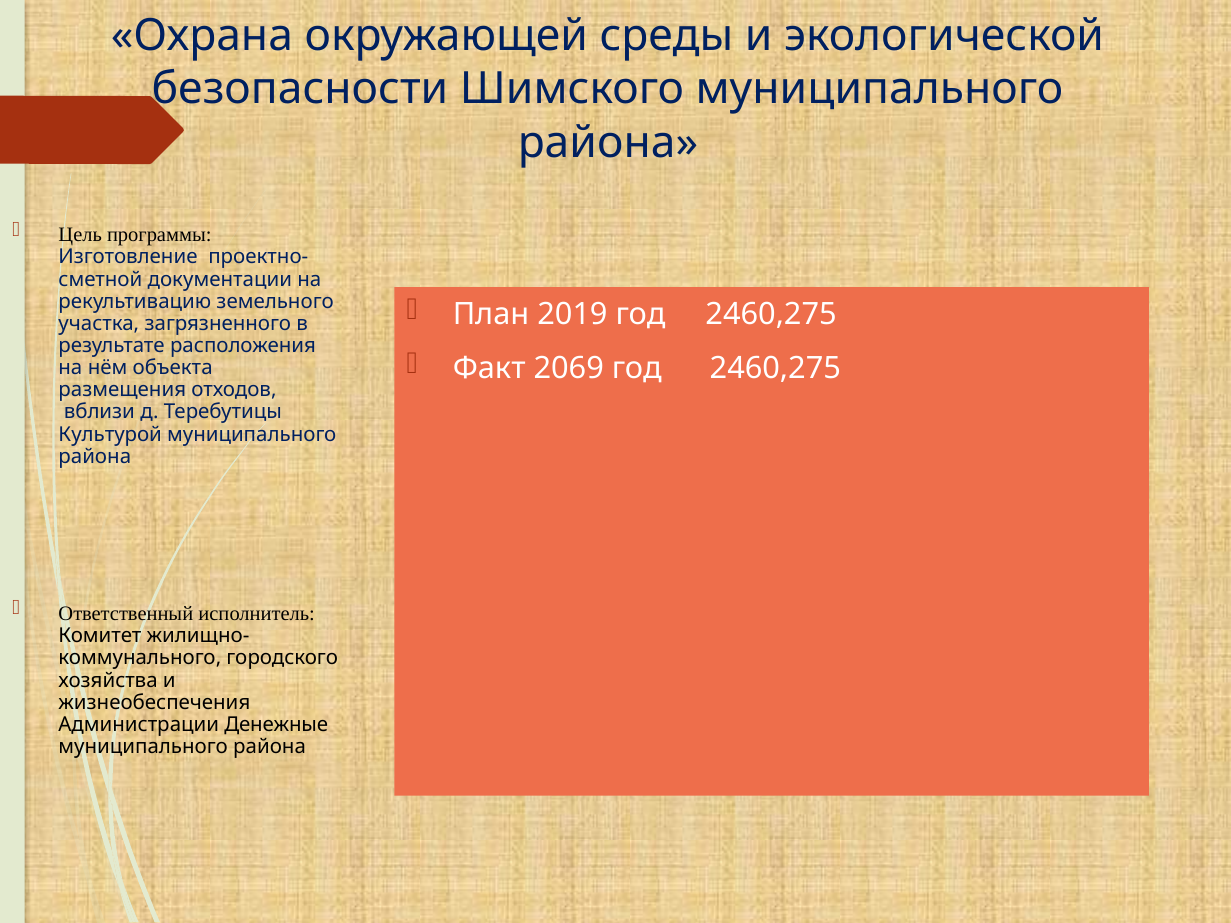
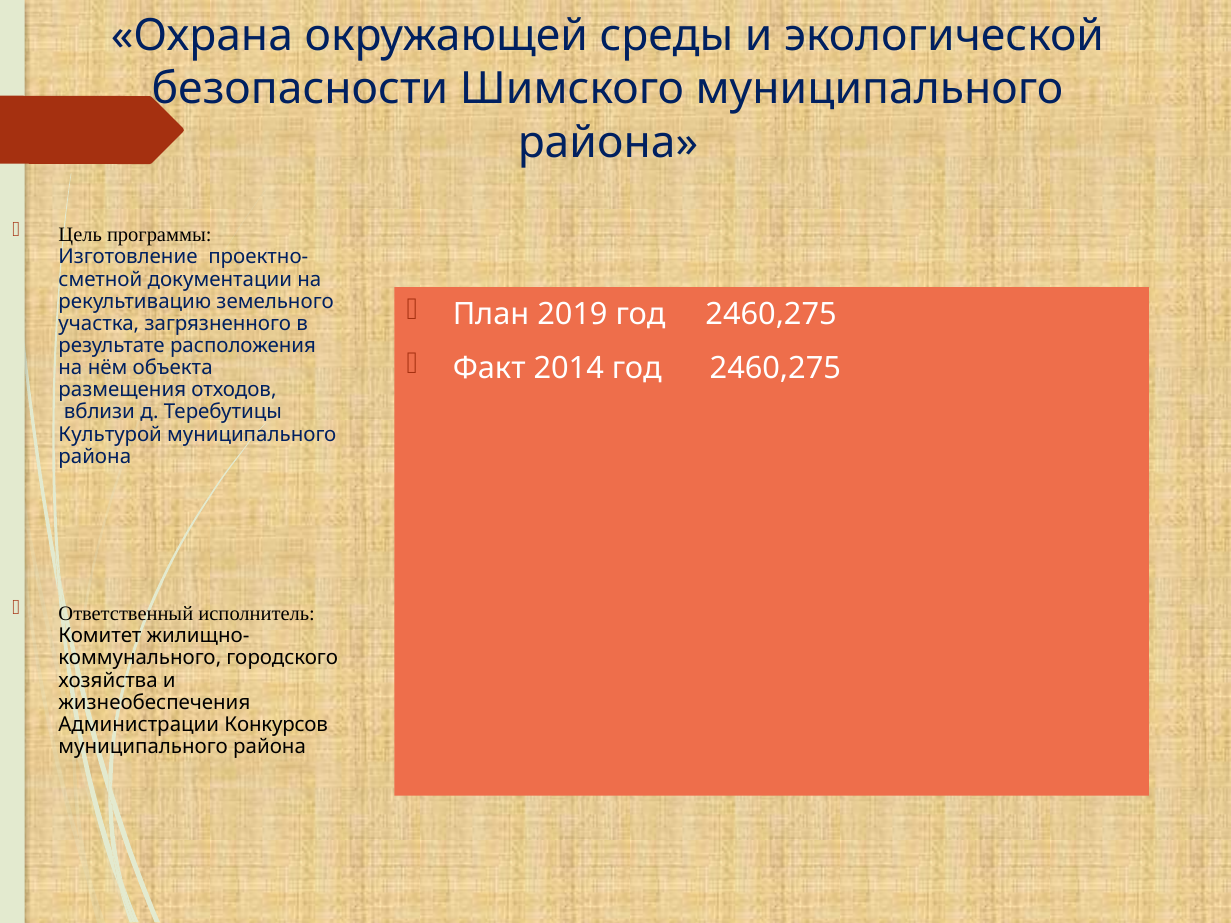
2069: 2069 -> 2014
Денежные: Денежные -> Конкурсов
